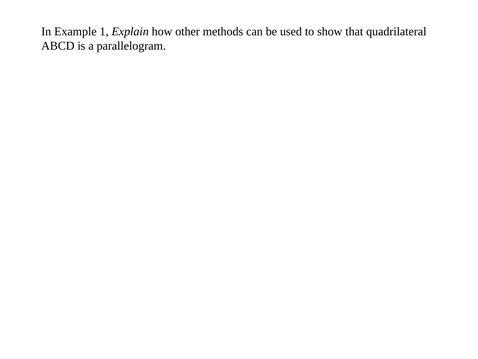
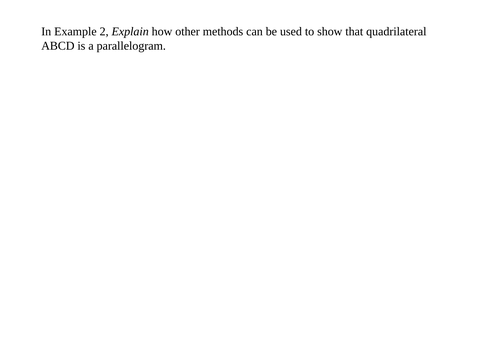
1: 1 -> 2
